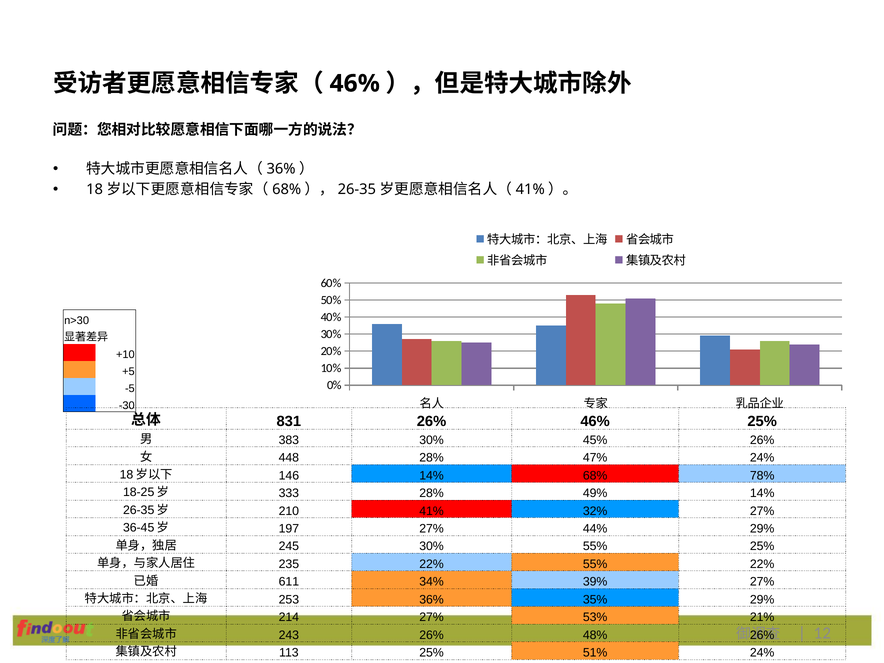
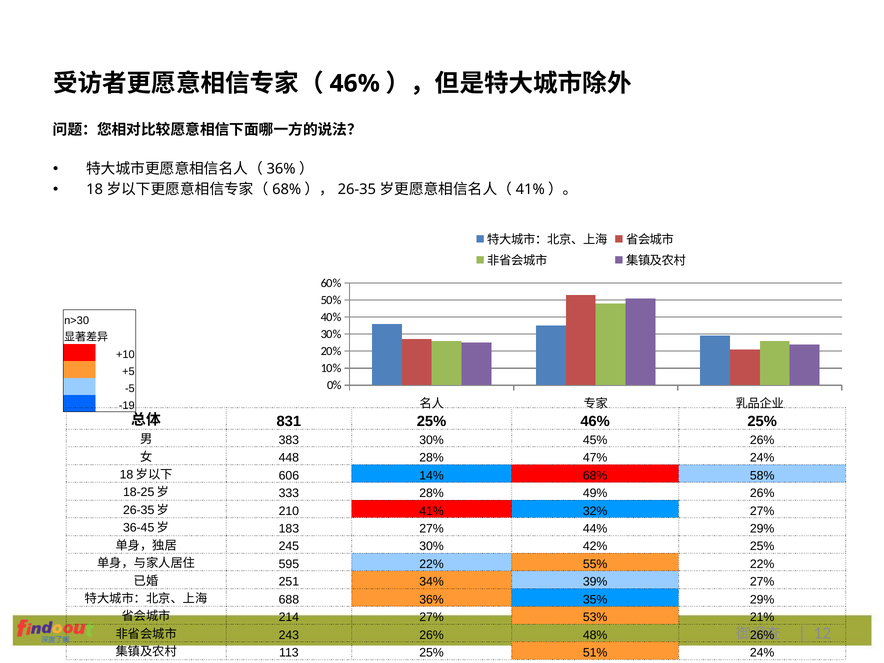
-30: -30 -> -19
831 26%: 26% -> 25%
146: 146 -> 606
78%: 78% -> 58%
49% 14%: 14% -> 26%
197: 197 -> 183
30% 55%: 55% -> 42%
235: 235 -> 595
611: 611 -> 251
253: 253 -> 688
